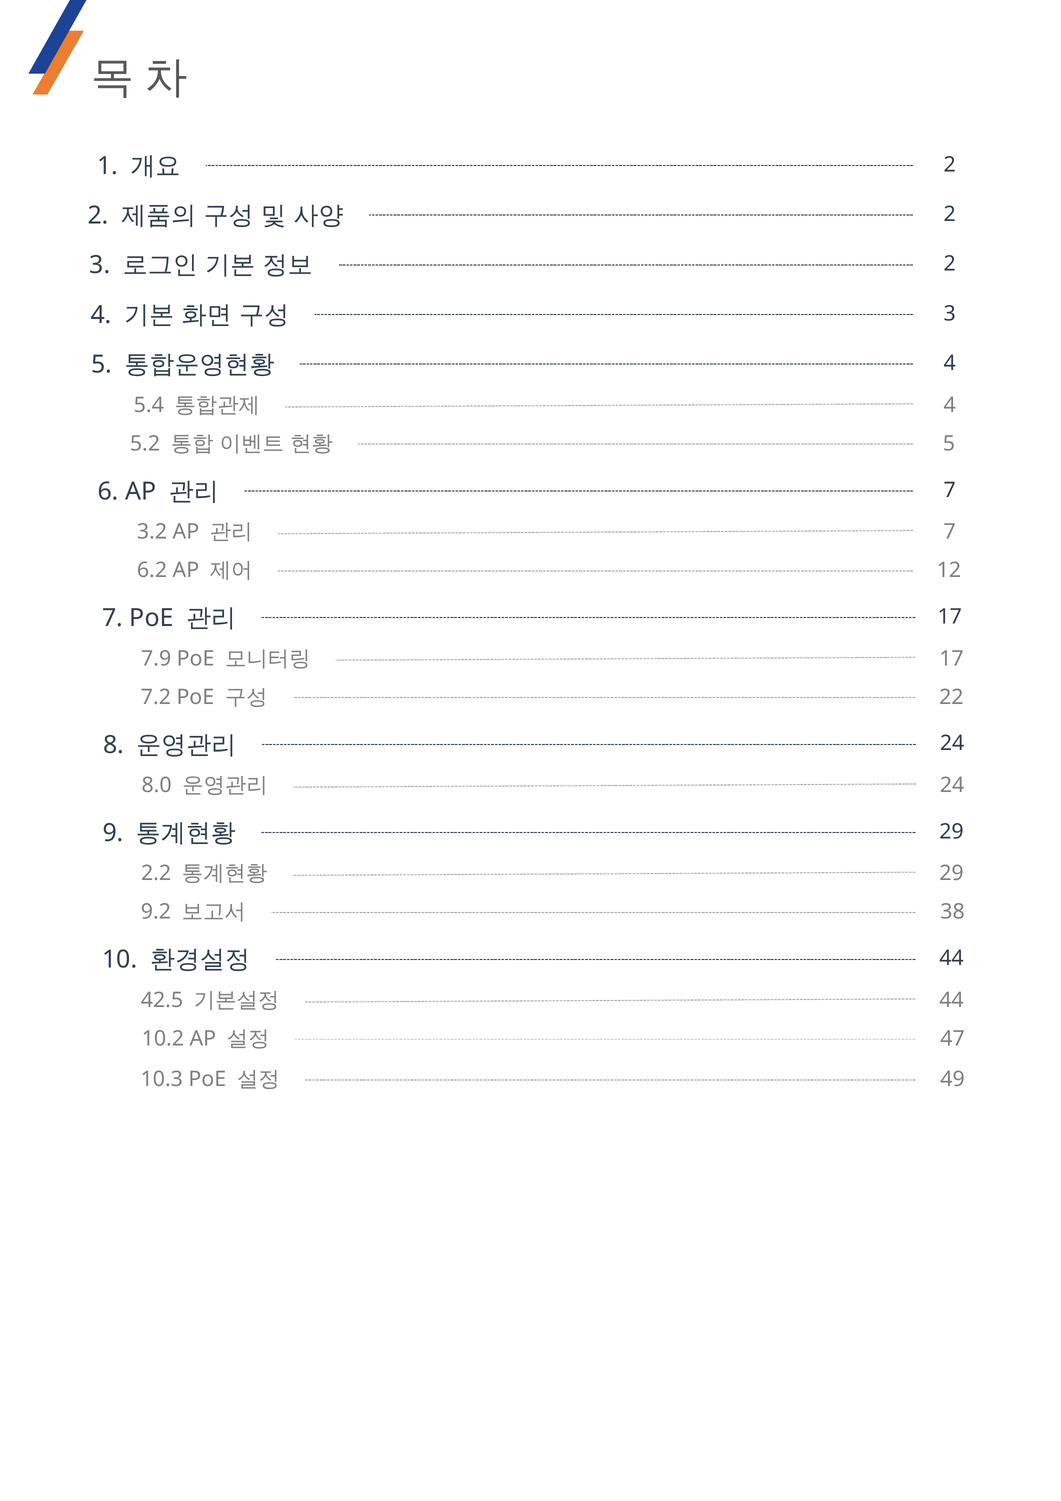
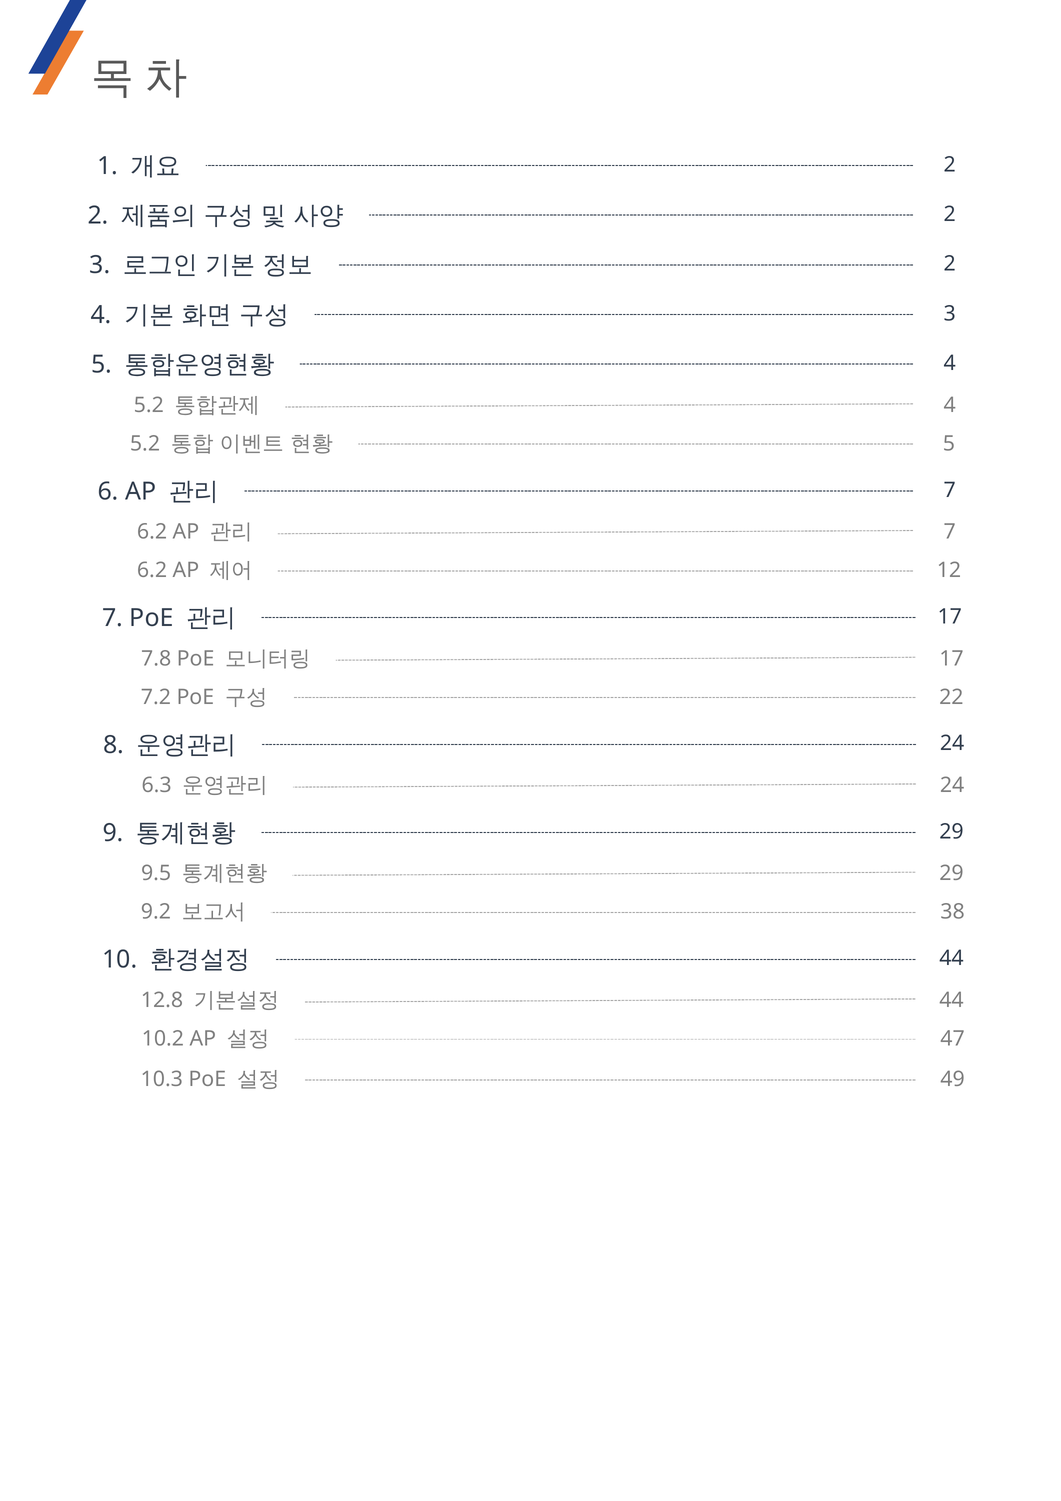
5.4 at (149, 405): 5.4 -> 5.2
3.2 at (152, 532): 3.2 -> 6.2
7.9: 7.9 -> 7.8
8.0: 8.0 -> 6.3
2.2: 2.2 -> 9.5
42.5: 42.5 -> 12.8
